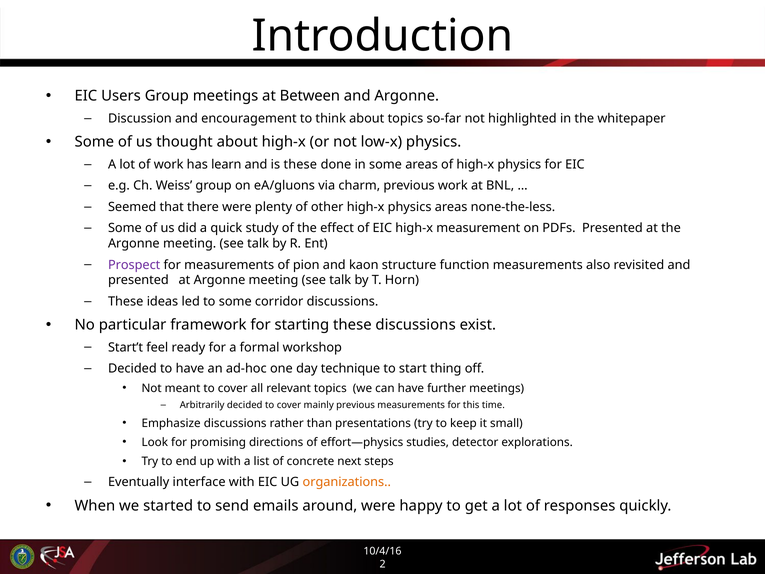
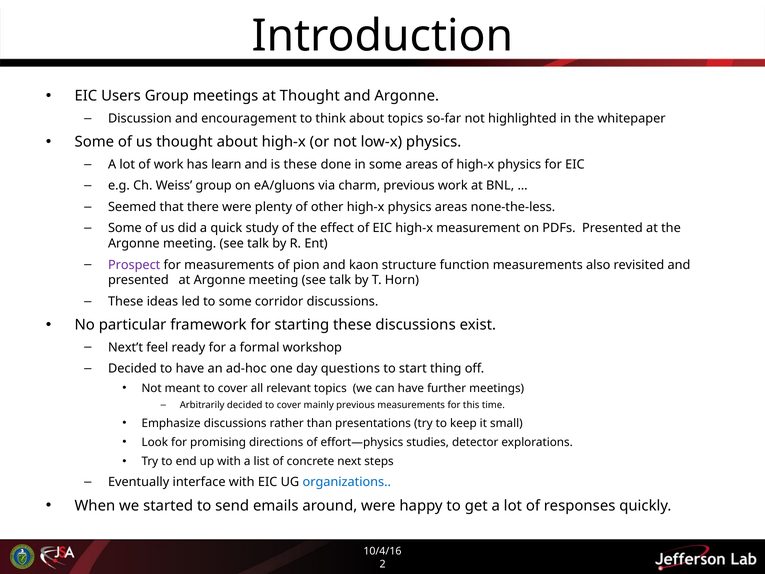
at Between: Between -> Thought
Start’t: Start’t -> Next’t
technique: technique -> questions
organizations colour: orange -> blue
